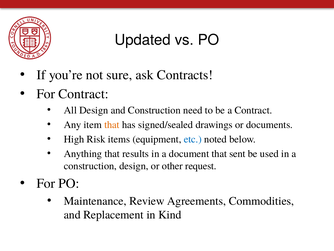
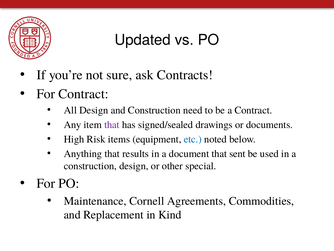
that at (112, 124) colour: orange -> purple
request: request -> special
Review: Review -> Cornell
